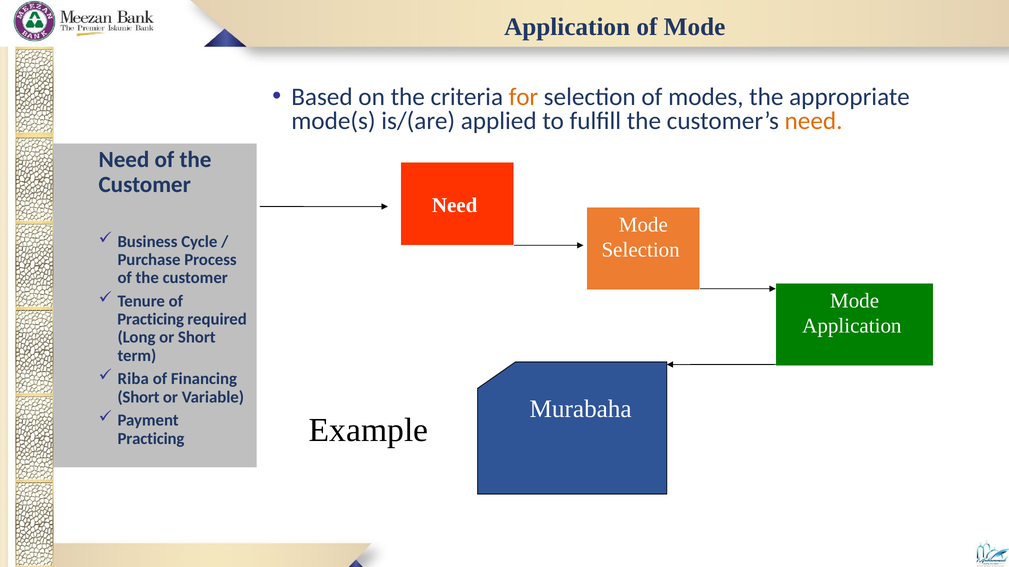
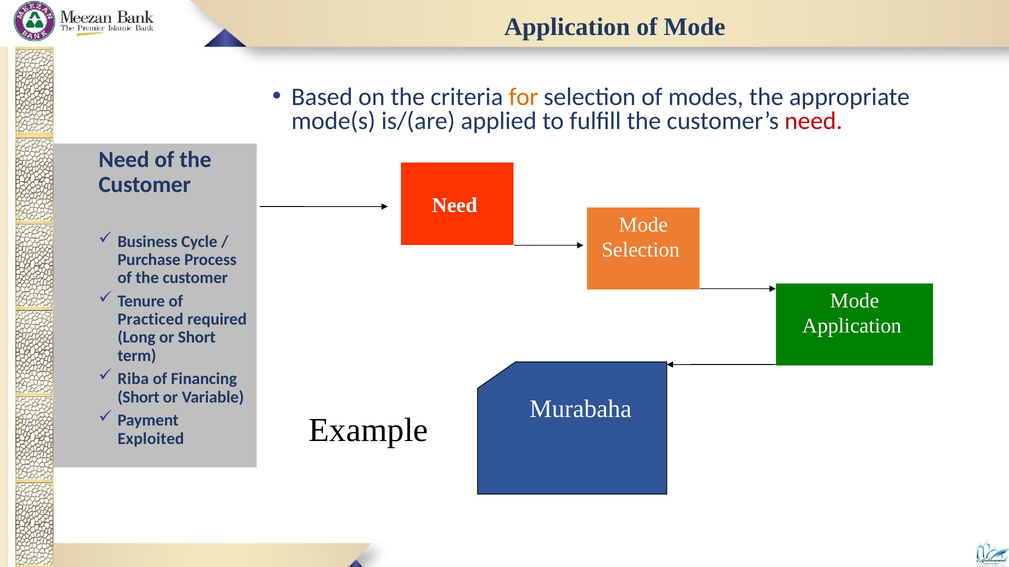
need at (814, 121) colour: orange -> red
Practicing at (151, 320): Practicing -> Practiced
Practicing at (151, 439): Practicing -> Exploited
